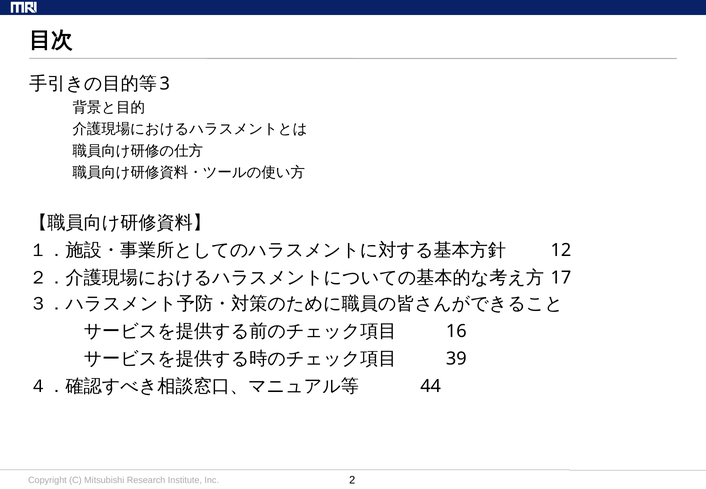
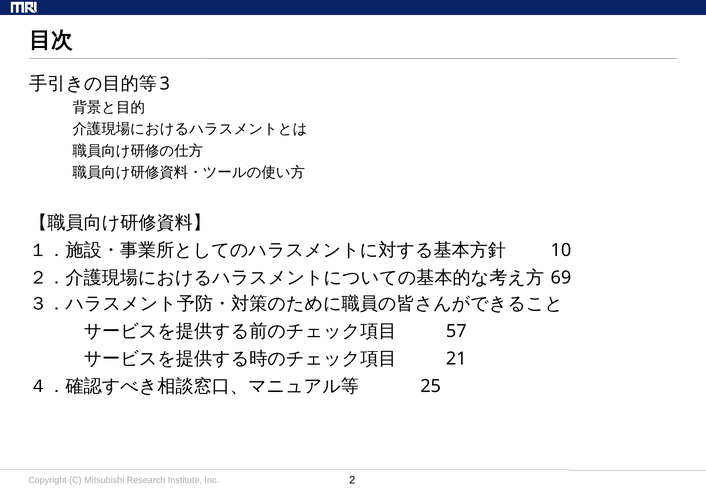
12: 12 -> 10
17: 17 -> 69
16: 16 -> 57
39: 39 -> 21
44: 44 -> 25
